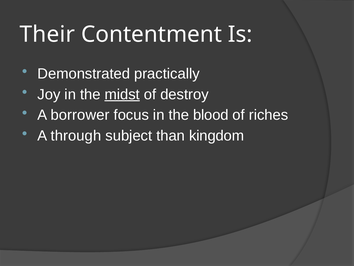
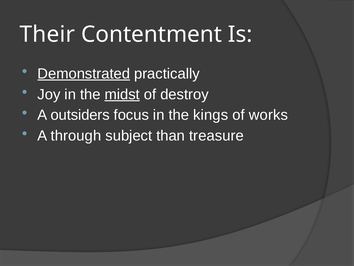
Demonstrated underline: none -> present
borrower: borrower -> outsiders
blood: blood -> kings
riches: riches -> works
kingdom: kingdom -> treasure
